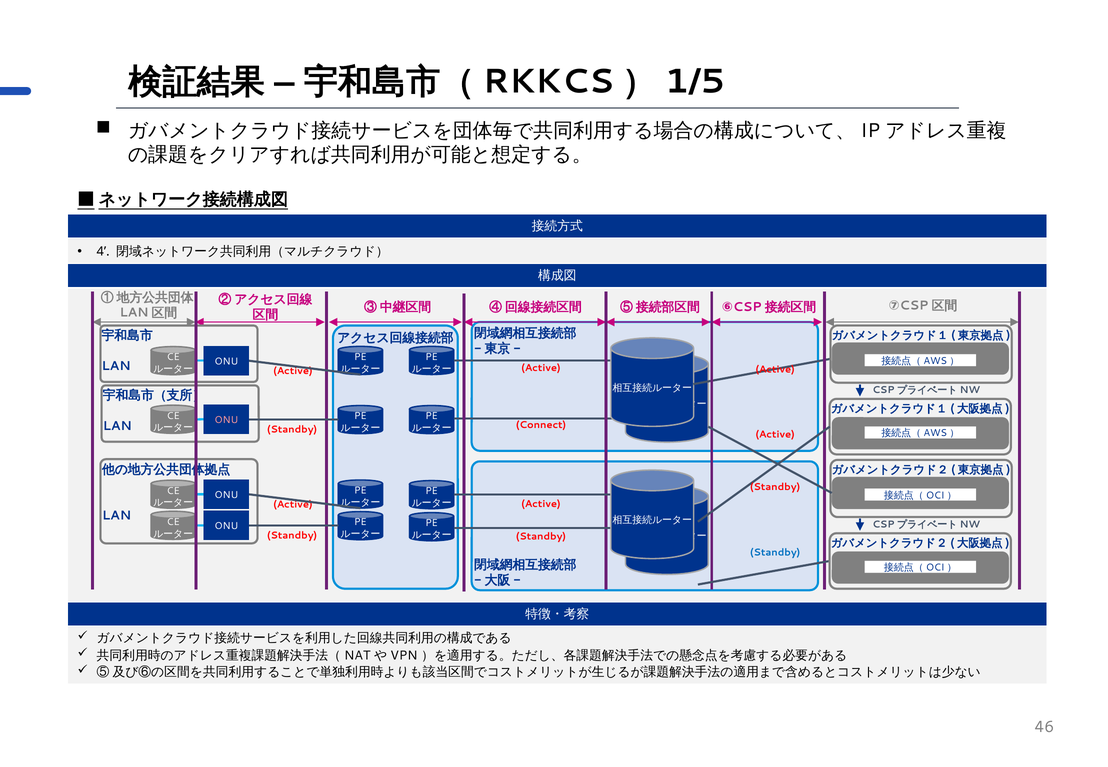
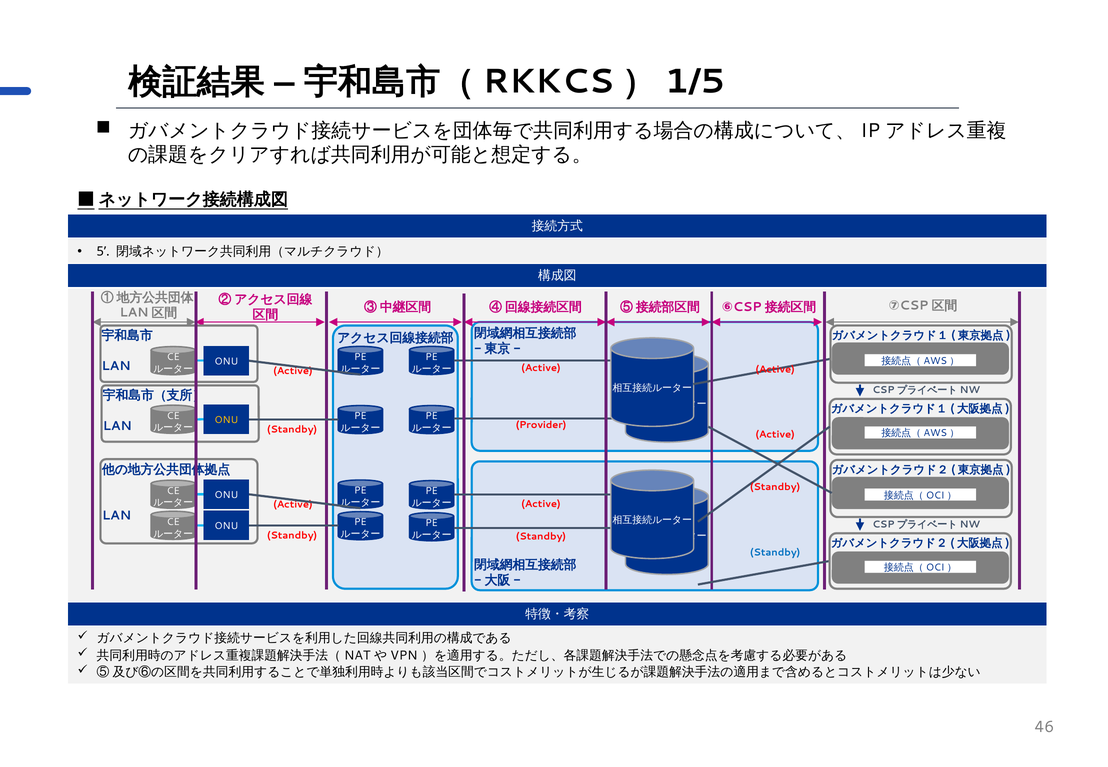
4: 4 -> 5
ONU at (226, 420) colour: pink -> yellow
Connect: Connect -> Provider
